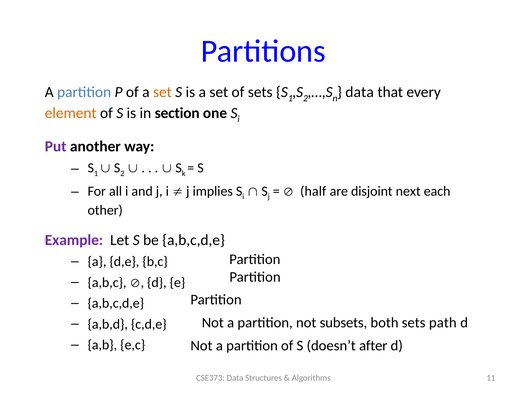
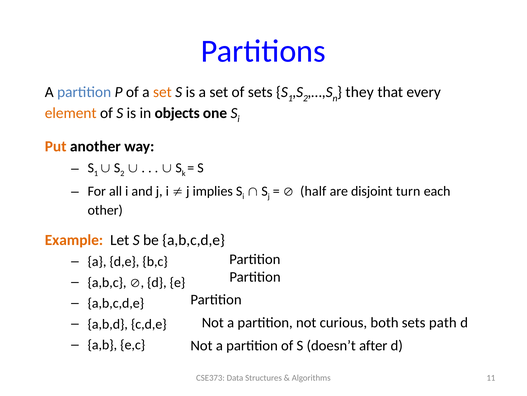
data at (360, 92): data -> they
section: section -> objects
Put colour: purple -> orange
next: next -> turn
Example colour: purple -> orange
subsets: subsets -> curious
